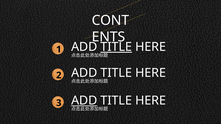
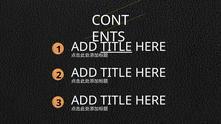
ADD at (84, 101) underline: present -> none
